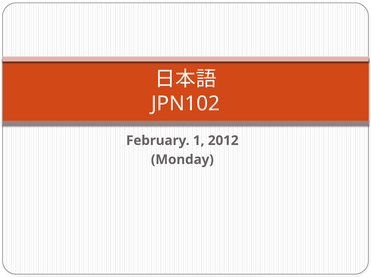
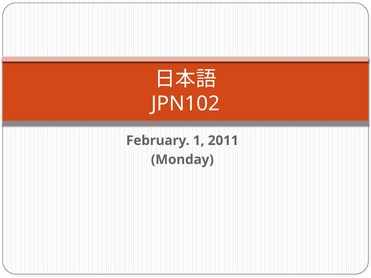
2012: 2012 -> 2011
